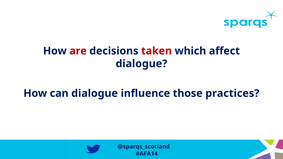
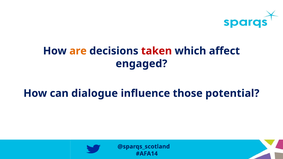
are colour: red -> orange
dialogue at (141, 64): dialogue -> engaged
practices: practices -> potential
